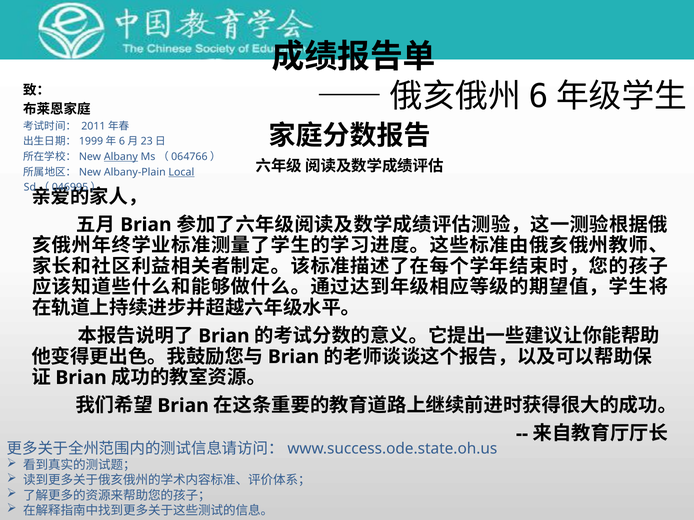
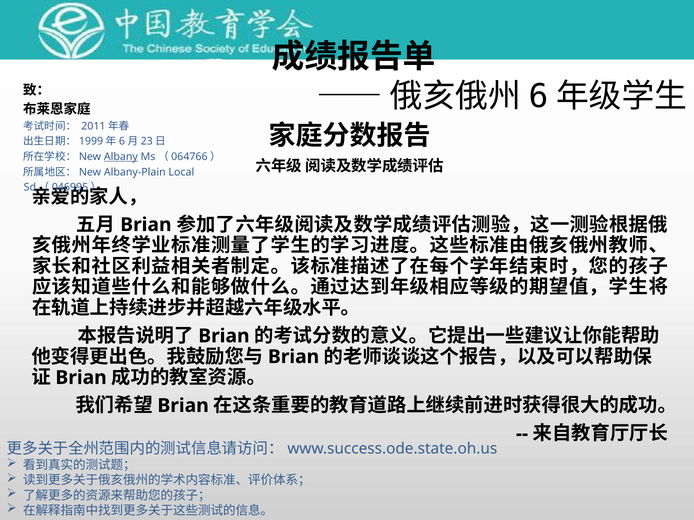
Local underline: present -> none
